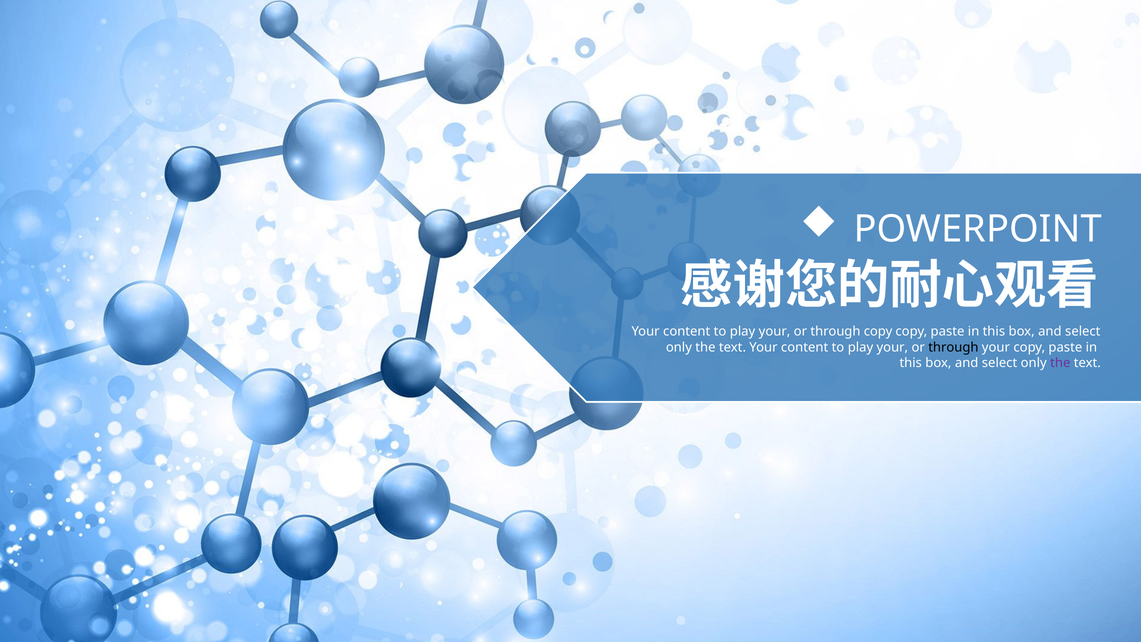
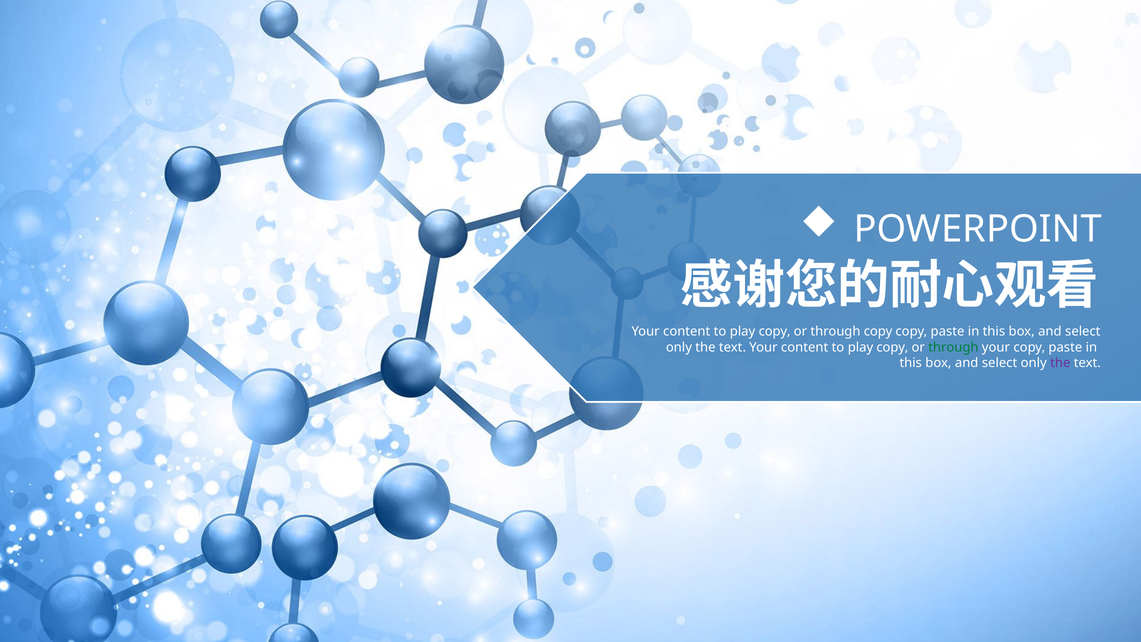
your at (775, 332): your -> copy
your at (892, 347): your -> copy
through at (953, 347) colour: black -> green
